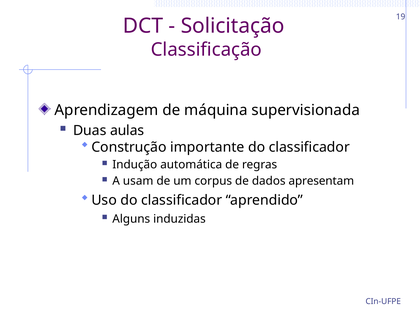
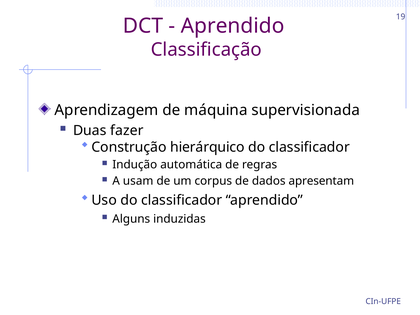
Solicitação at (233, 26): Solicitação -> Aprendido
aulas: aulas -> fazer
importante: importante -> hierárquico
